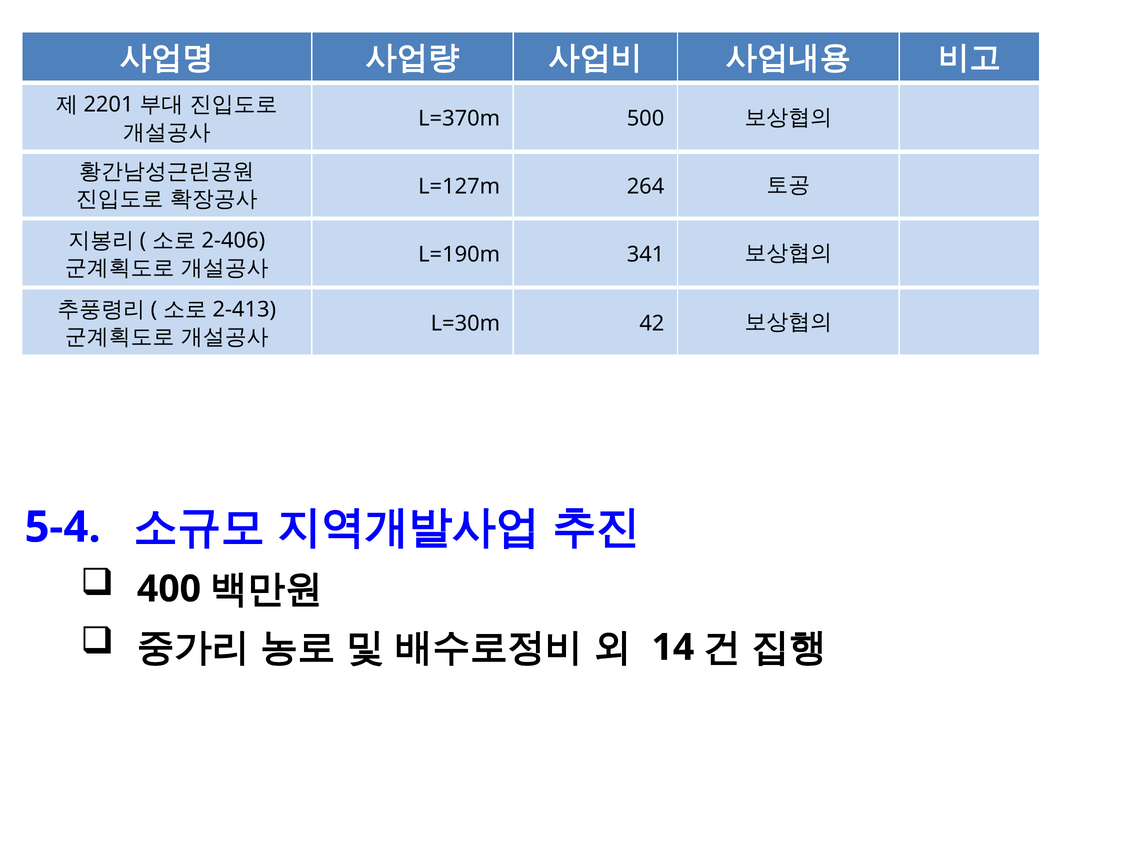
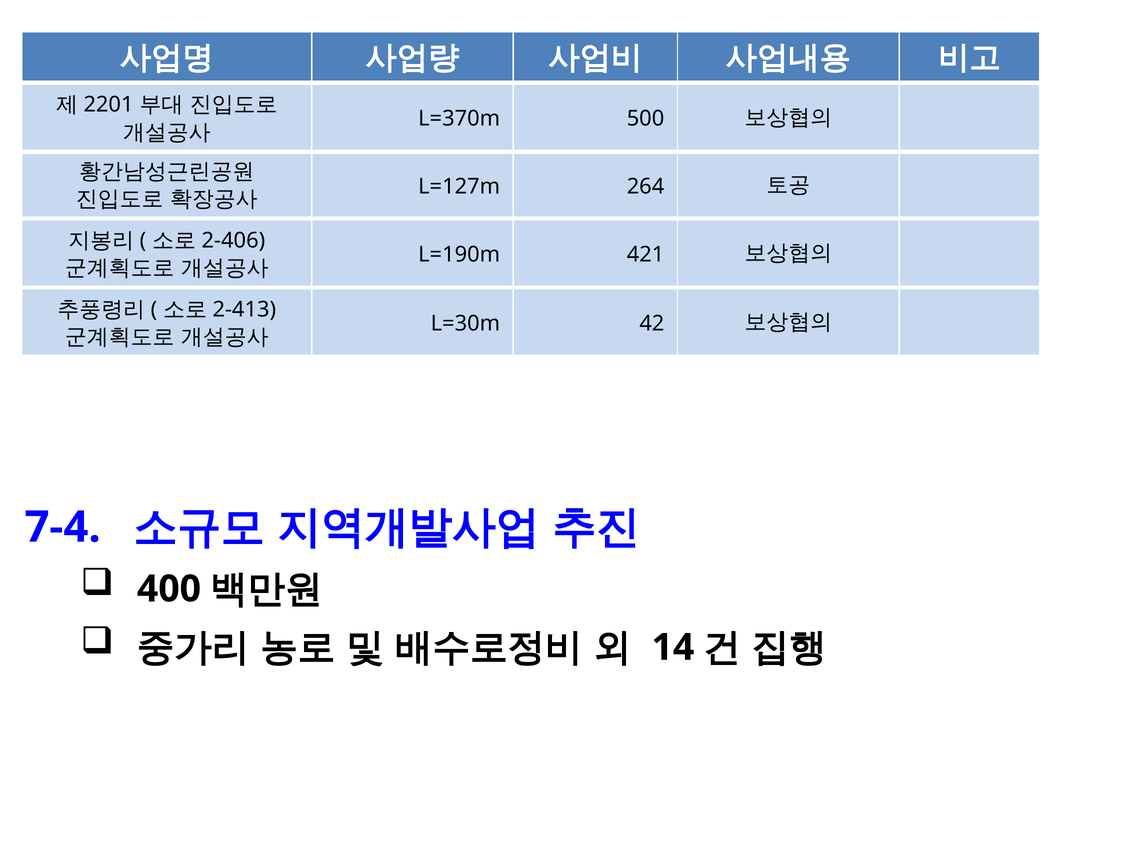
341: 341 -> 421
5-4: 5-4 -> 7-4
